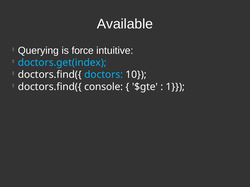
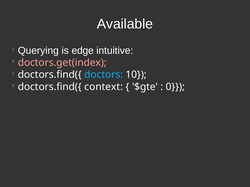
force: force -> edge
doctors.get(index colour: light blue -> pink
console: console -> context
1: 1 -> 0
